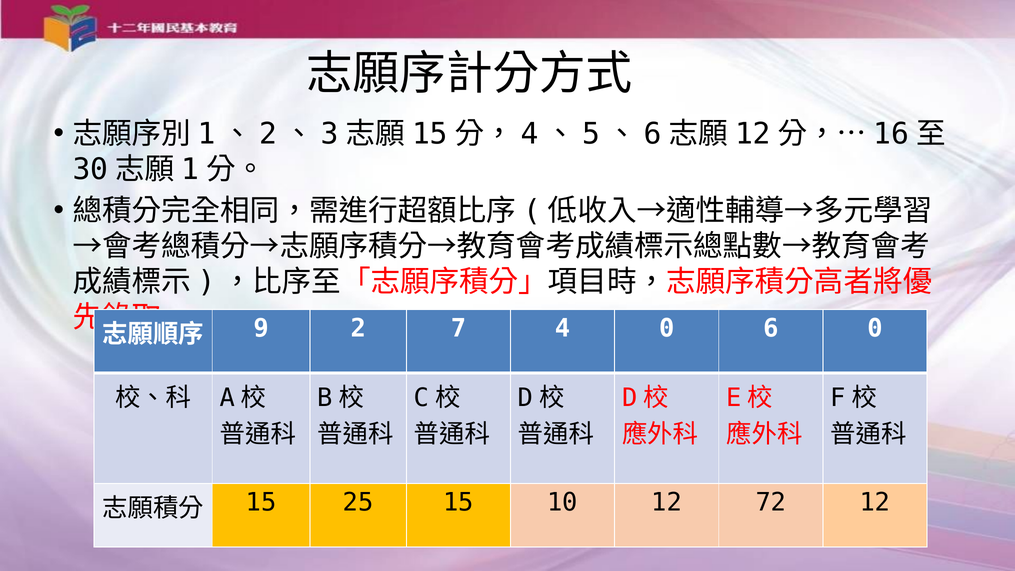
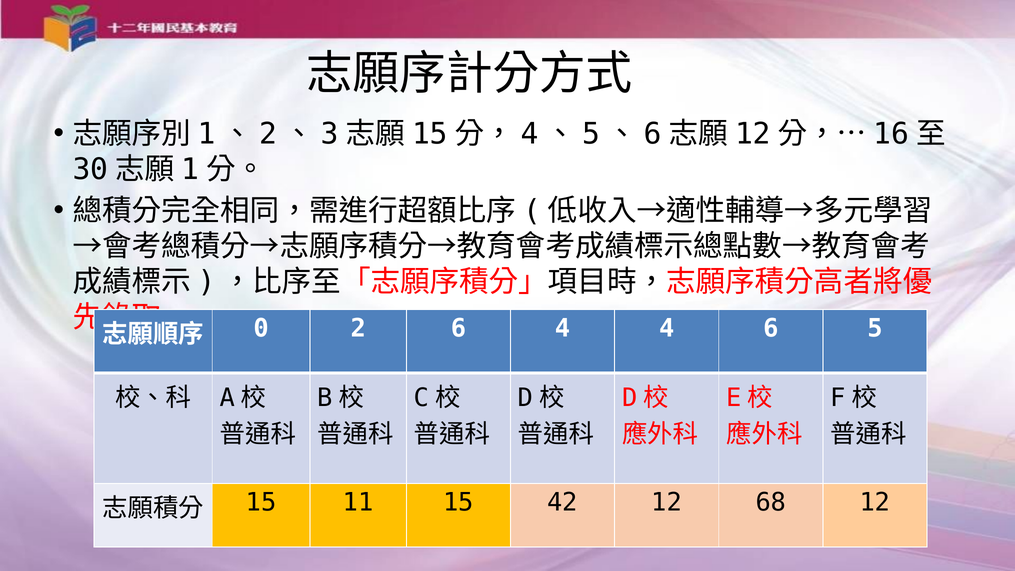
9: 9 -> 0
2 7: 7 -> 6
4 0: 0 -> 4
6 0: 0 -> 5
25: 25 -> 11
10: 10 -> 42
72: 72 -> 68
